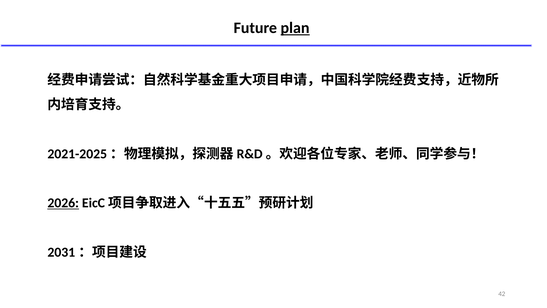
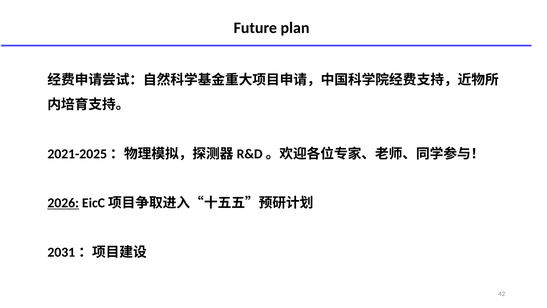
plan underline: present -> none
